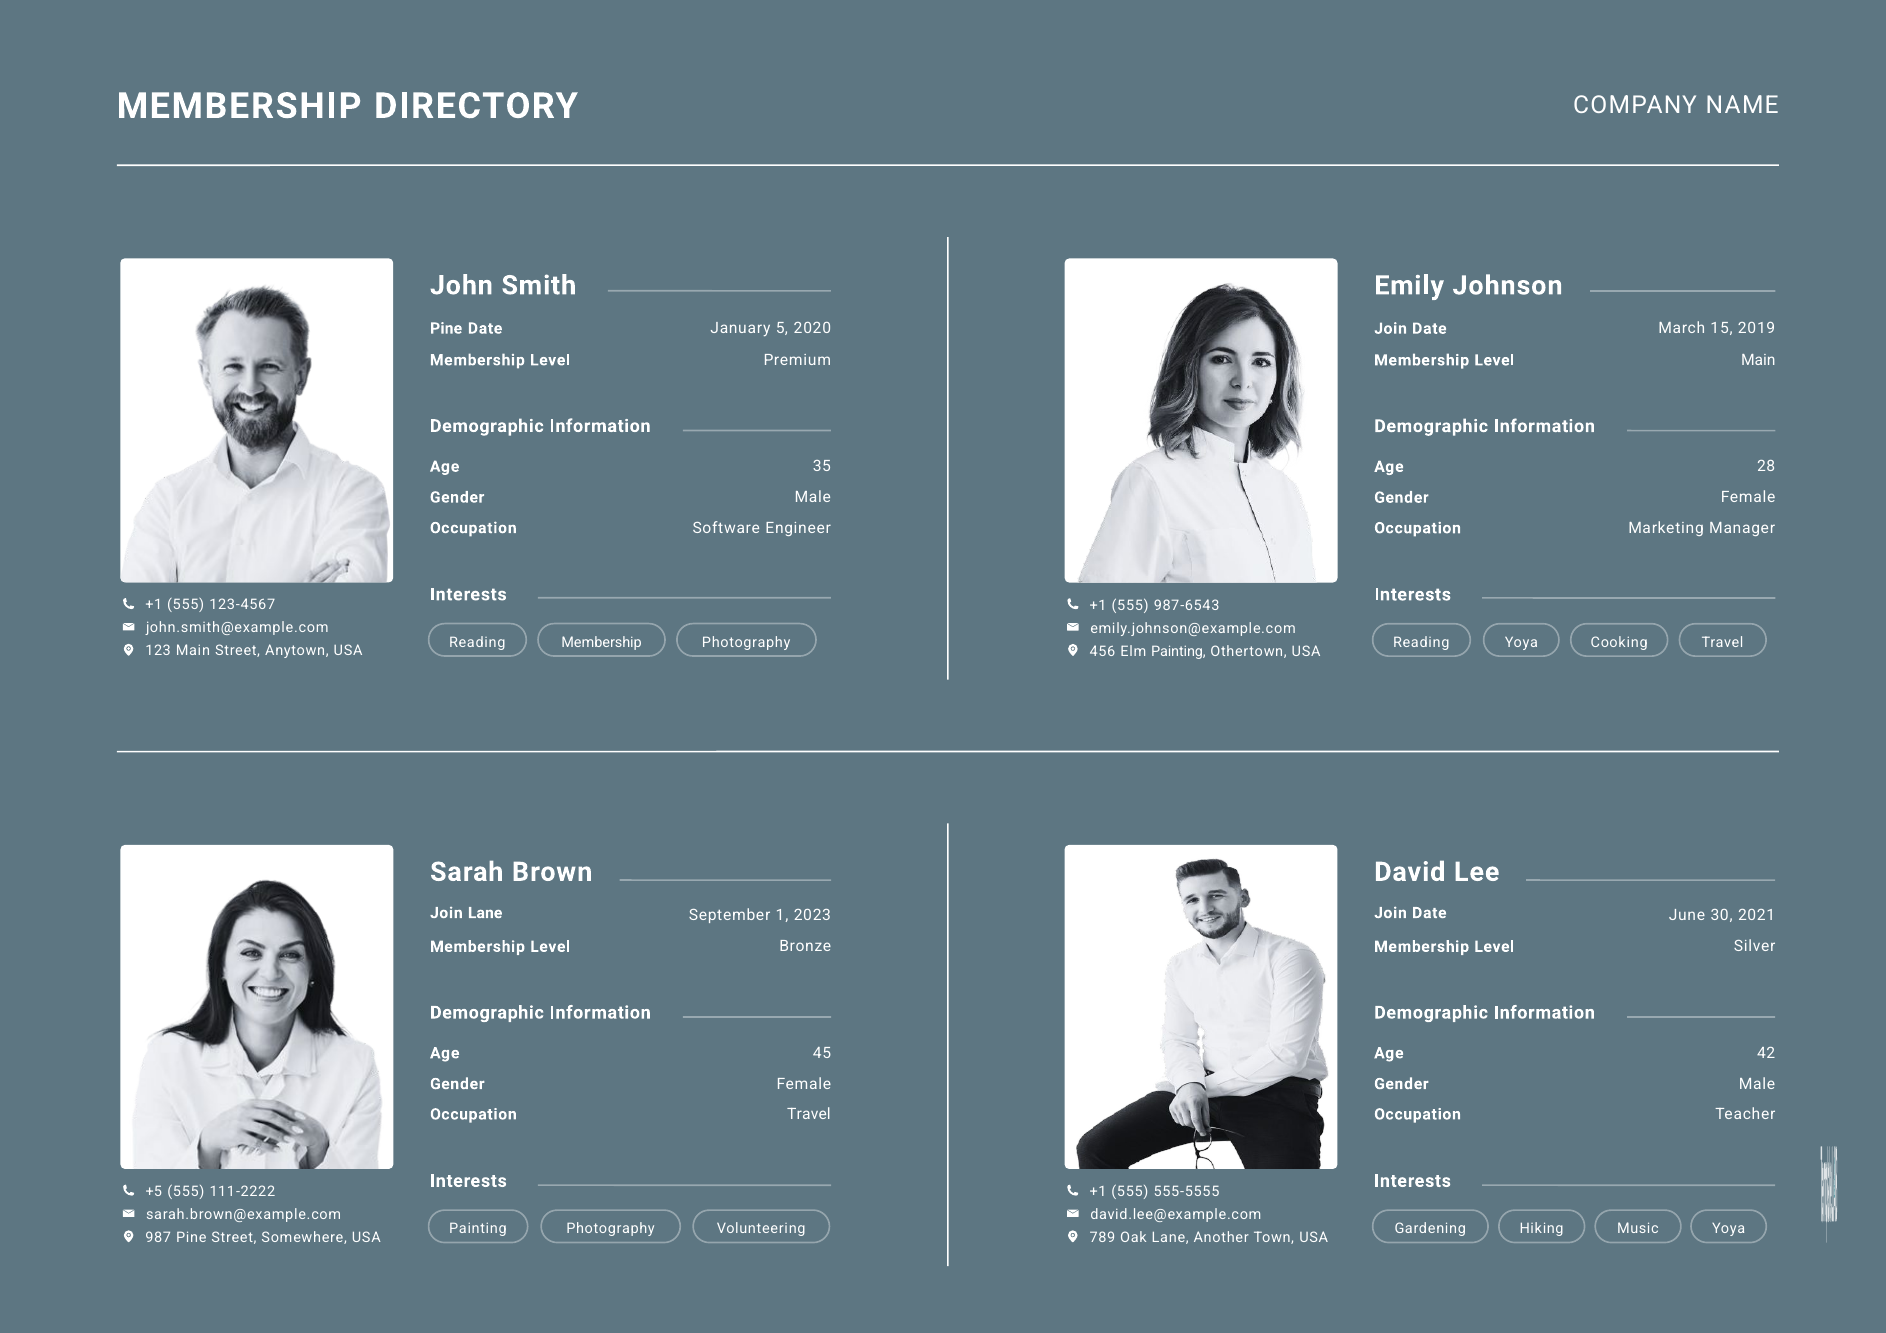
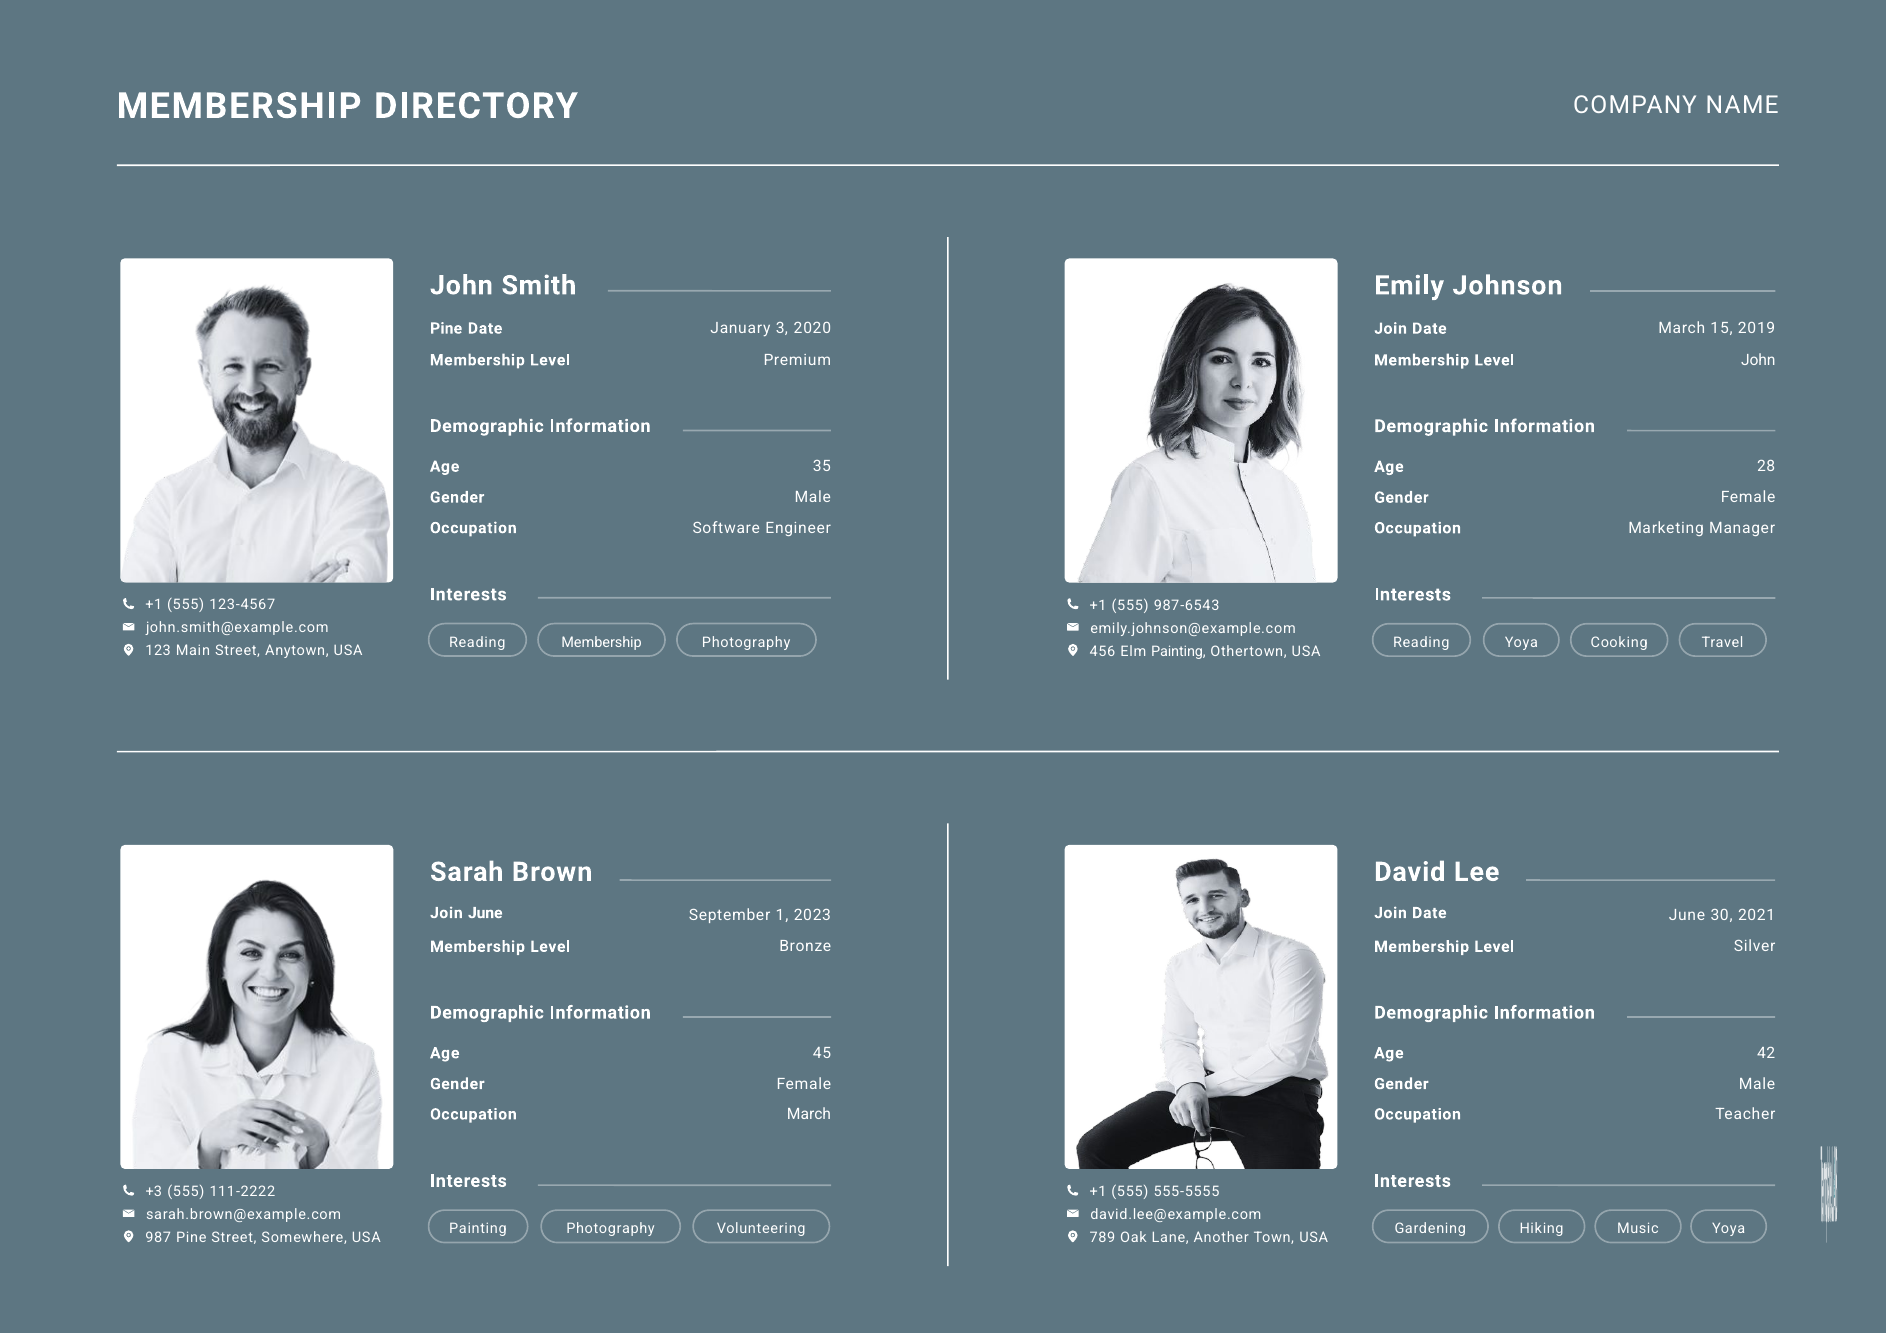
5: 5 -> 3
Main at (1758, 360): Main -> John
Join Lane: Lane -> June
Travel at (809, 1114): Travel -> March
+5: +5 -> +3
